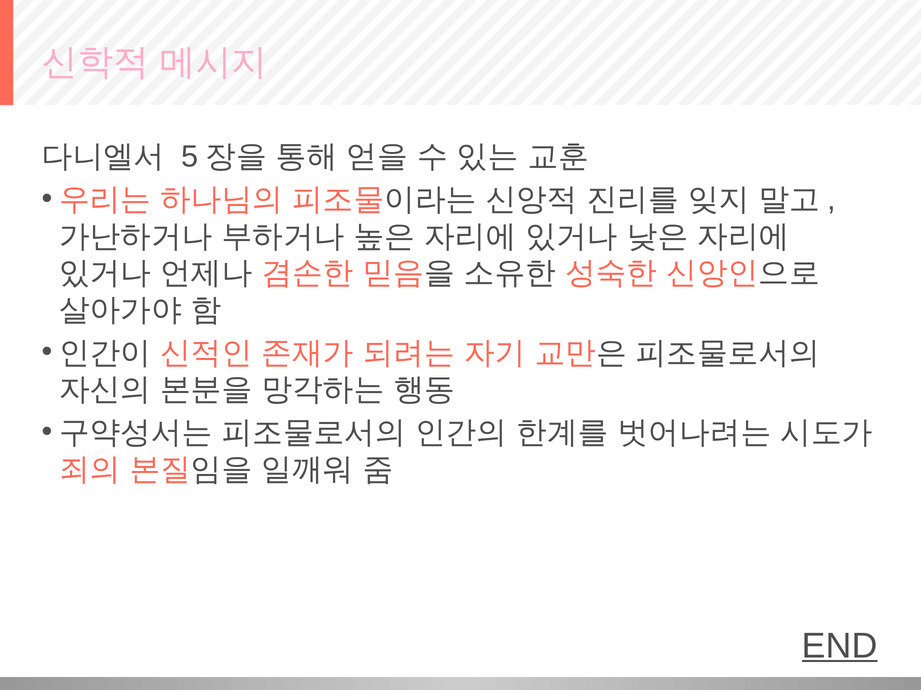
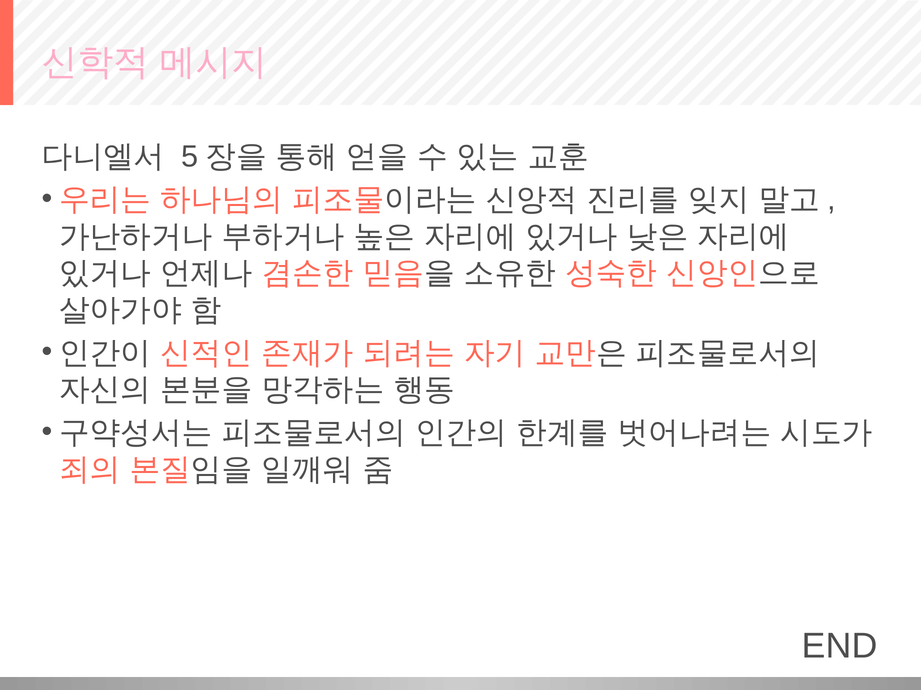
END underline: present -> none
